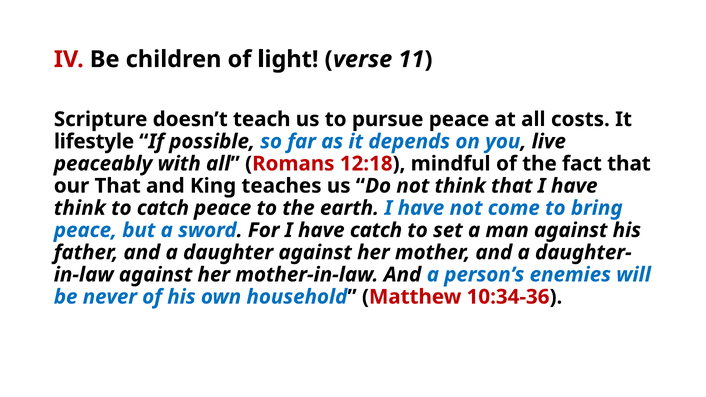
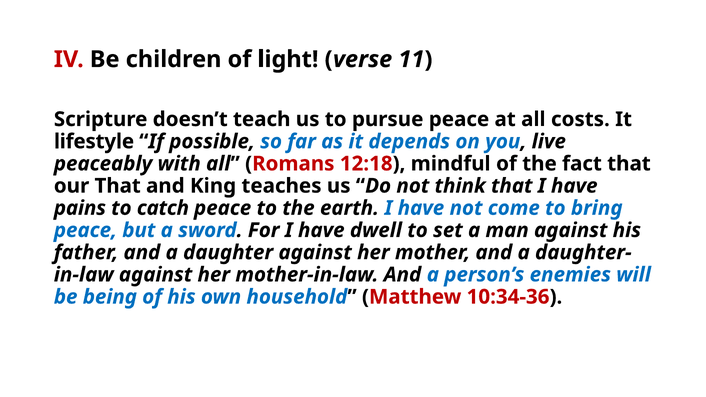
think at (80, 208): think -> pains
have catch: catch -> dwell
never: never -> being
